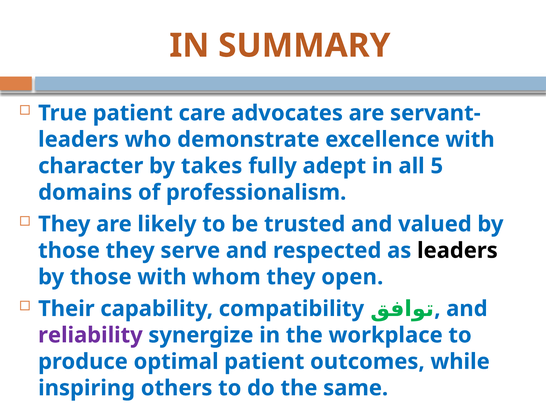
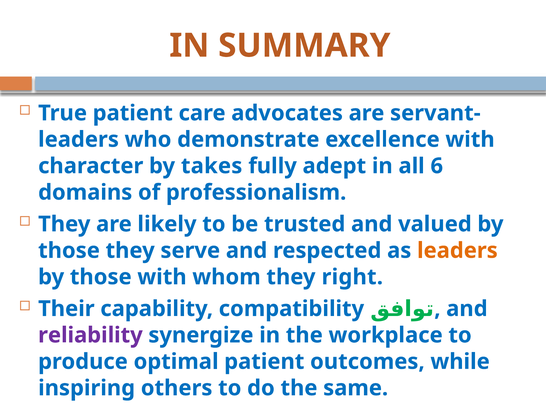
5: 5 -> 6
leaders at (457, 250) colour: black -> orange
open: open -> right
